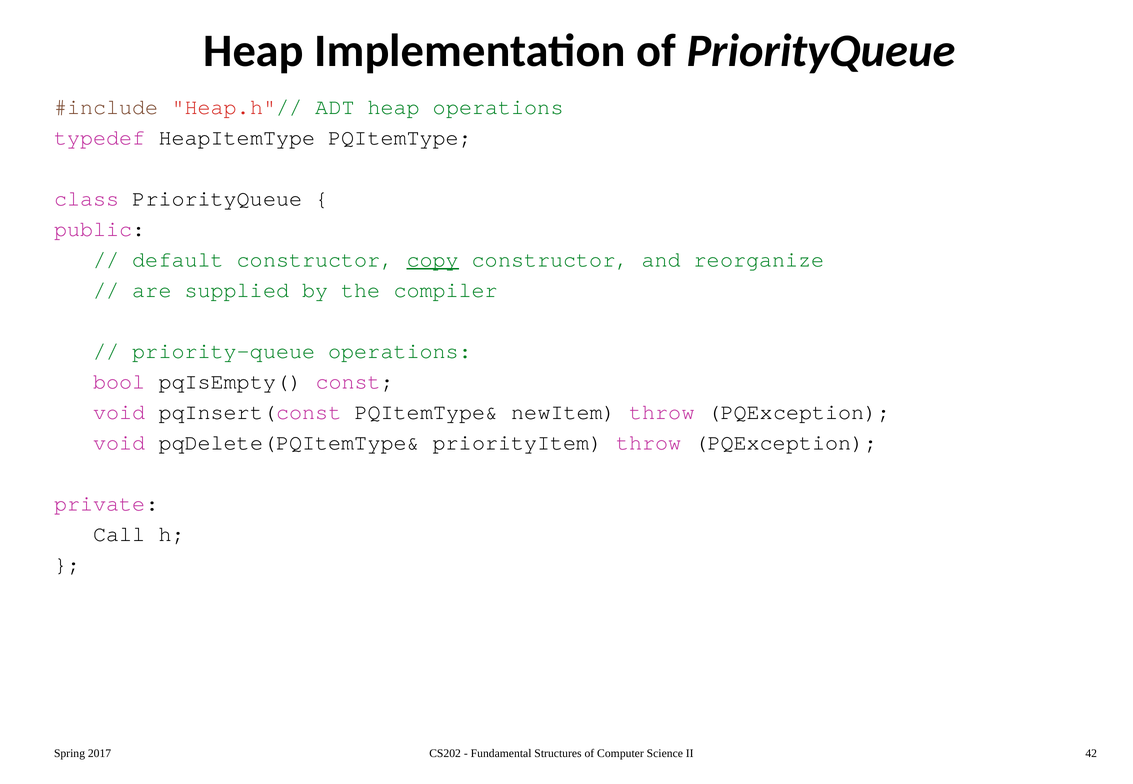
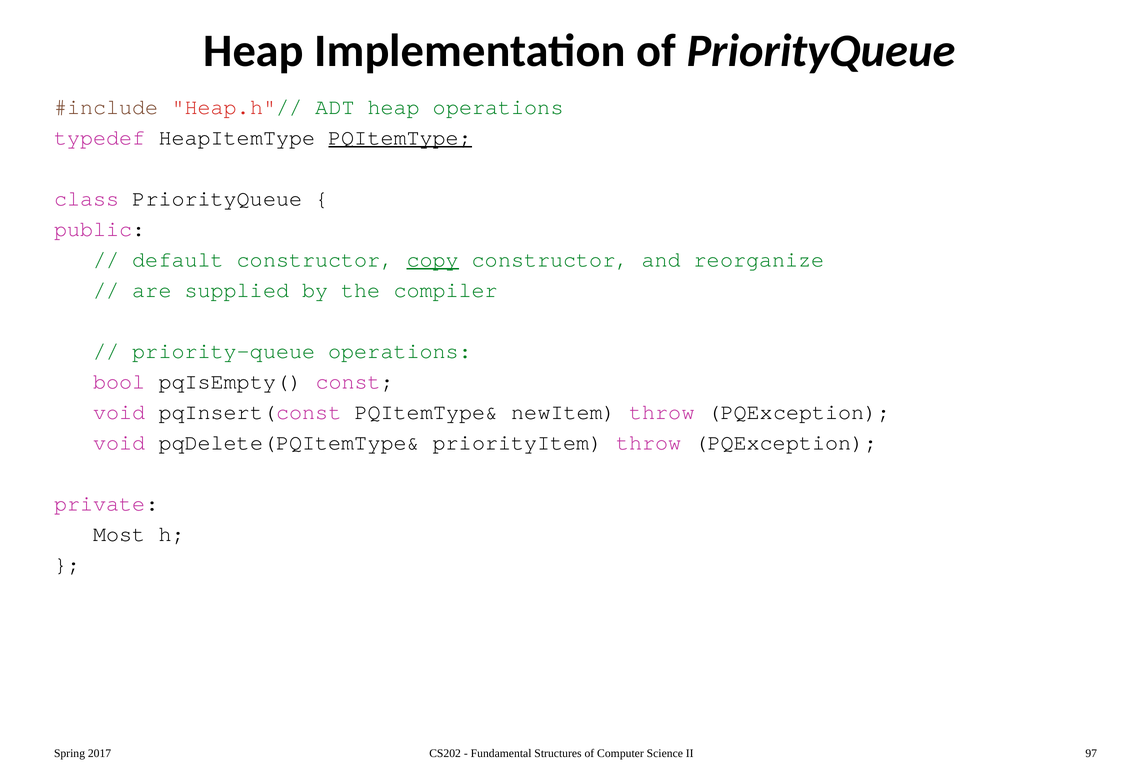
PQItemType underline: none -> present
Call: Call -> Most
42: 42 -> 97
